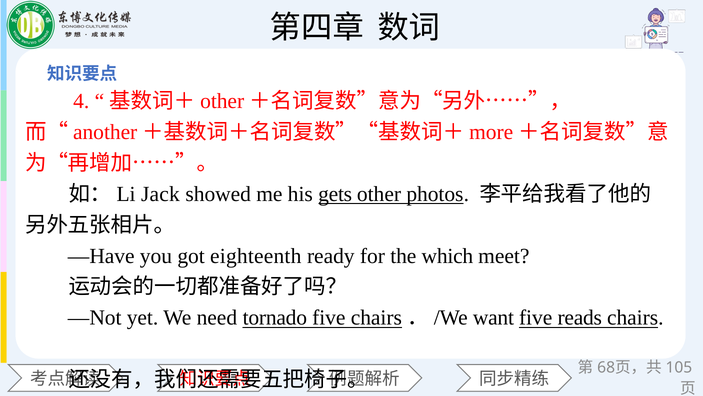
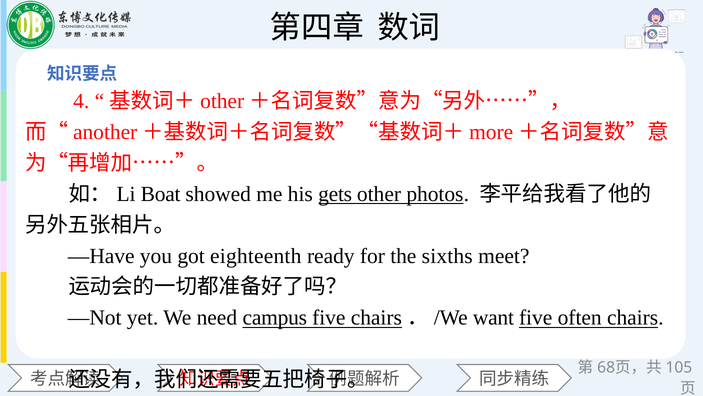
Jack: Jack -> Boat
which: which -> sixths
tornado: tornado -> campus
reads: reads -> often
